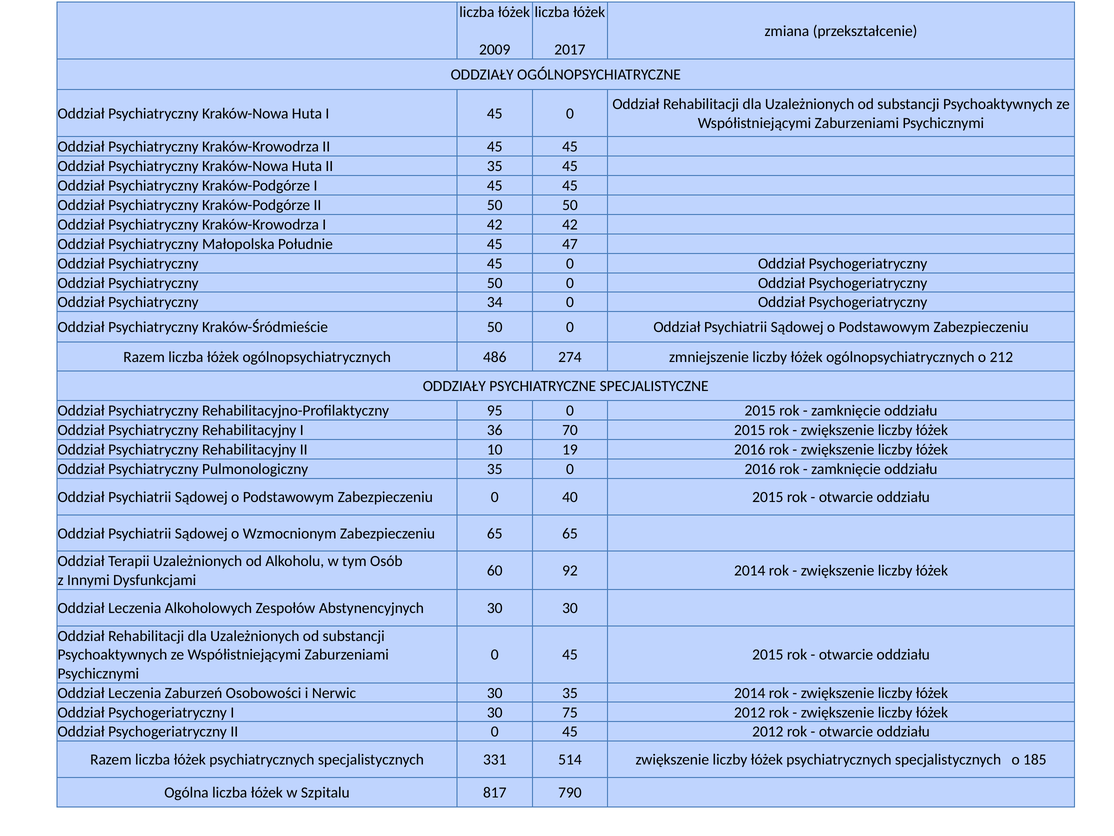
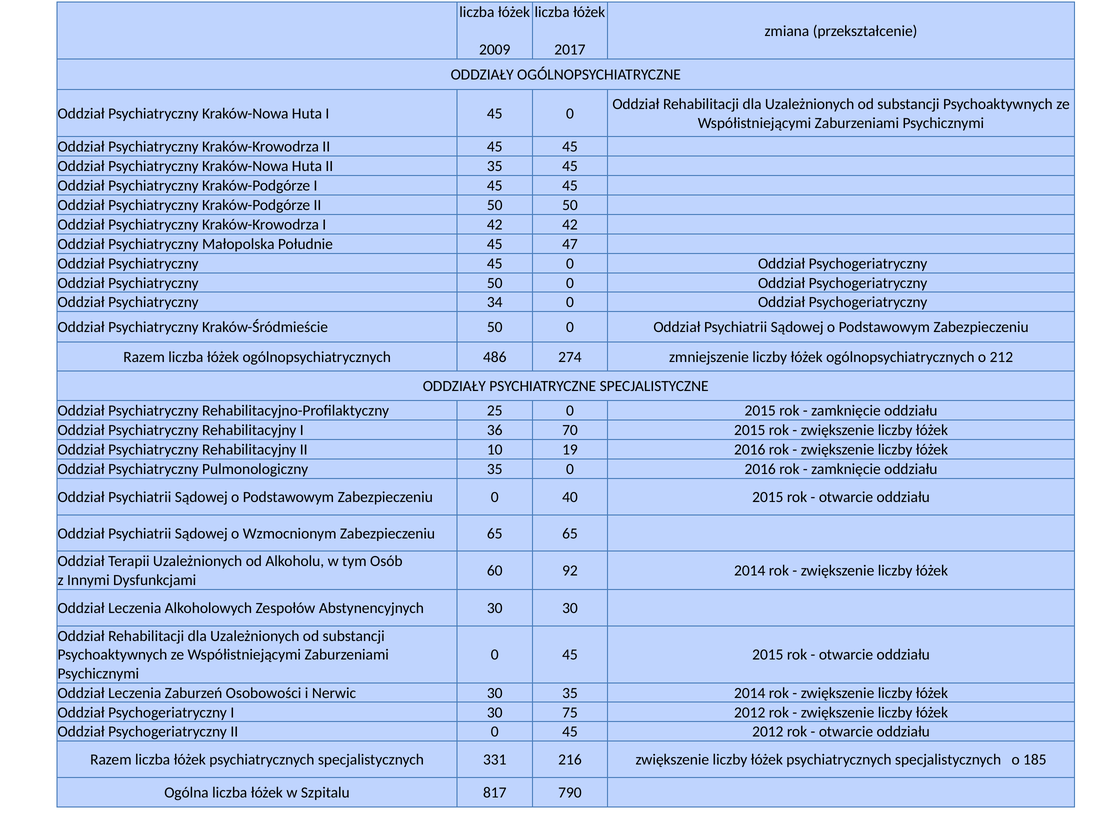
95: 95 -> 25
514: 514 -> 216
